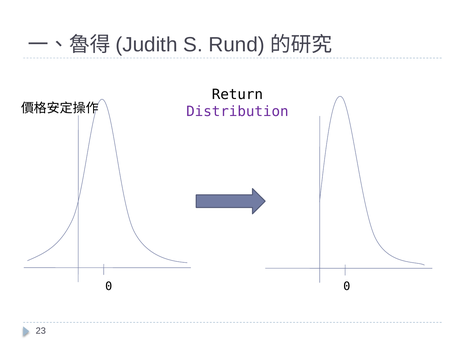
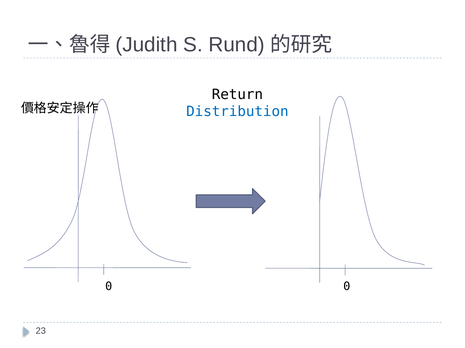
Distribution colour: purple -> blue
